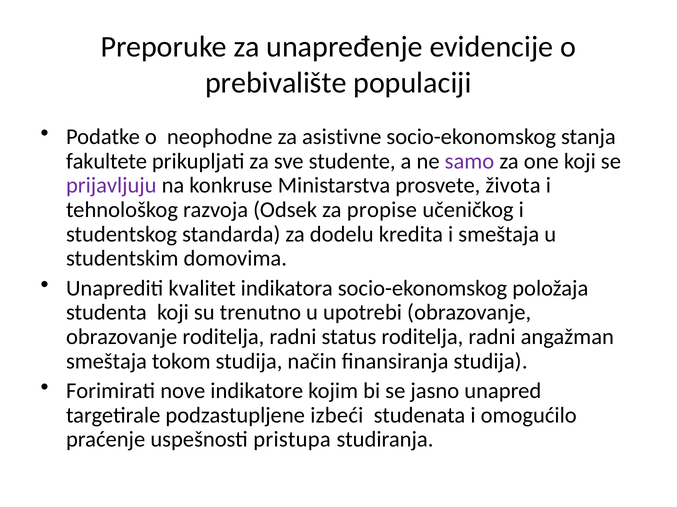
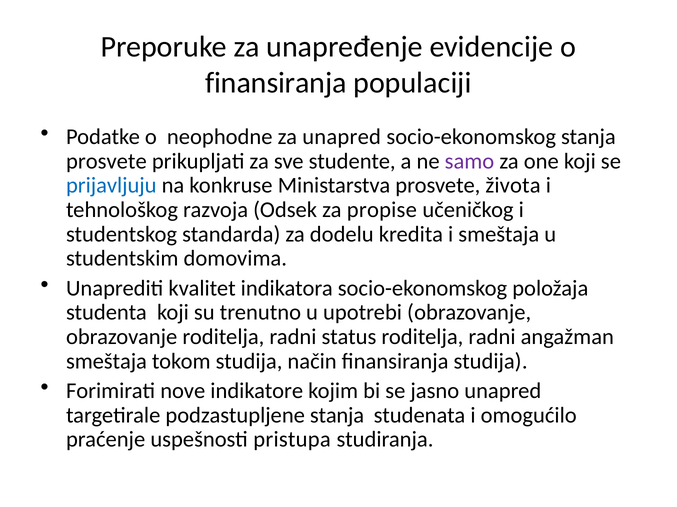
prebivalište at (276, 83): prebivalište -> finansiranja
za asistivne: asistivne -> unapred
fakultete at (107, 161): fakultete -> prosvete
prijavljuju colour: purple -> blue
podzastupljene izbeći: izbeći -> stanja
